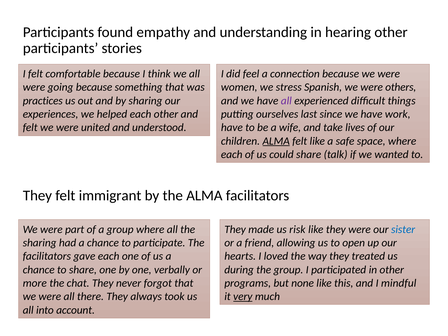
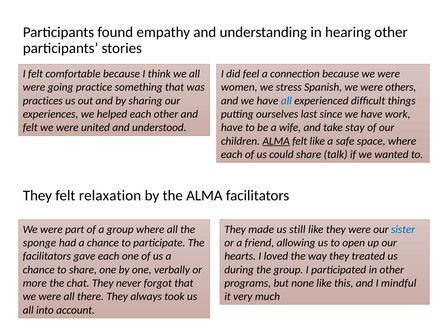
going because: because -> practice
all at (286, 101) colour: purple -> blue
lives: lives -> stay
immigrant: immigrant -> relaxation
risk: risk -> still
sharing at (40, 243): sharing -> sponge
very underline: present -> none
